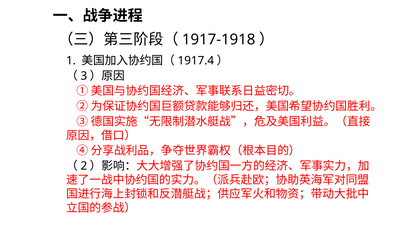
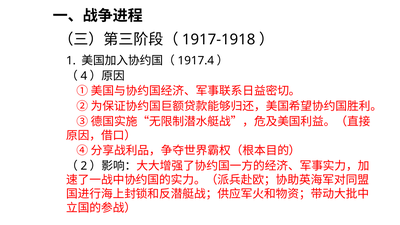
3: 3 -> 4
